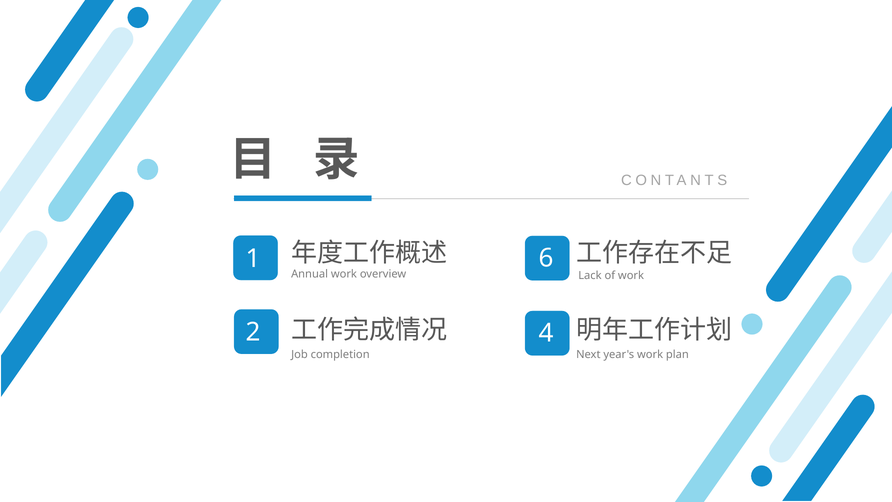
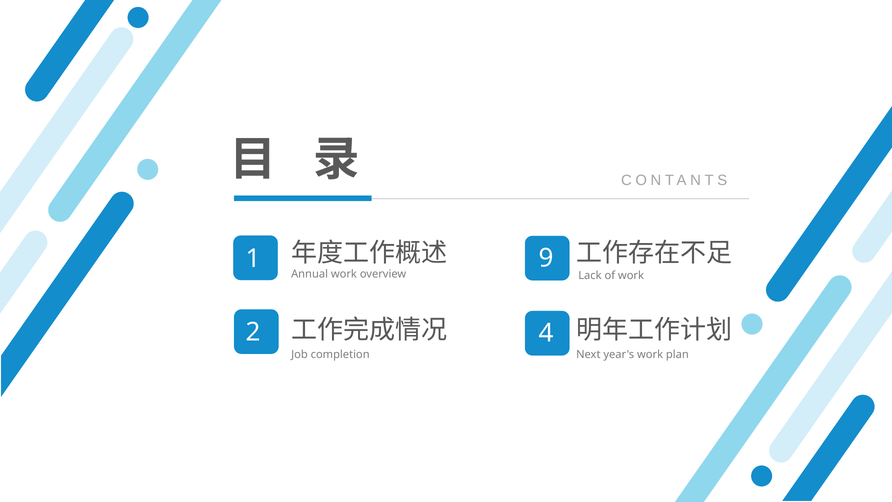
6: 6 -> 9
